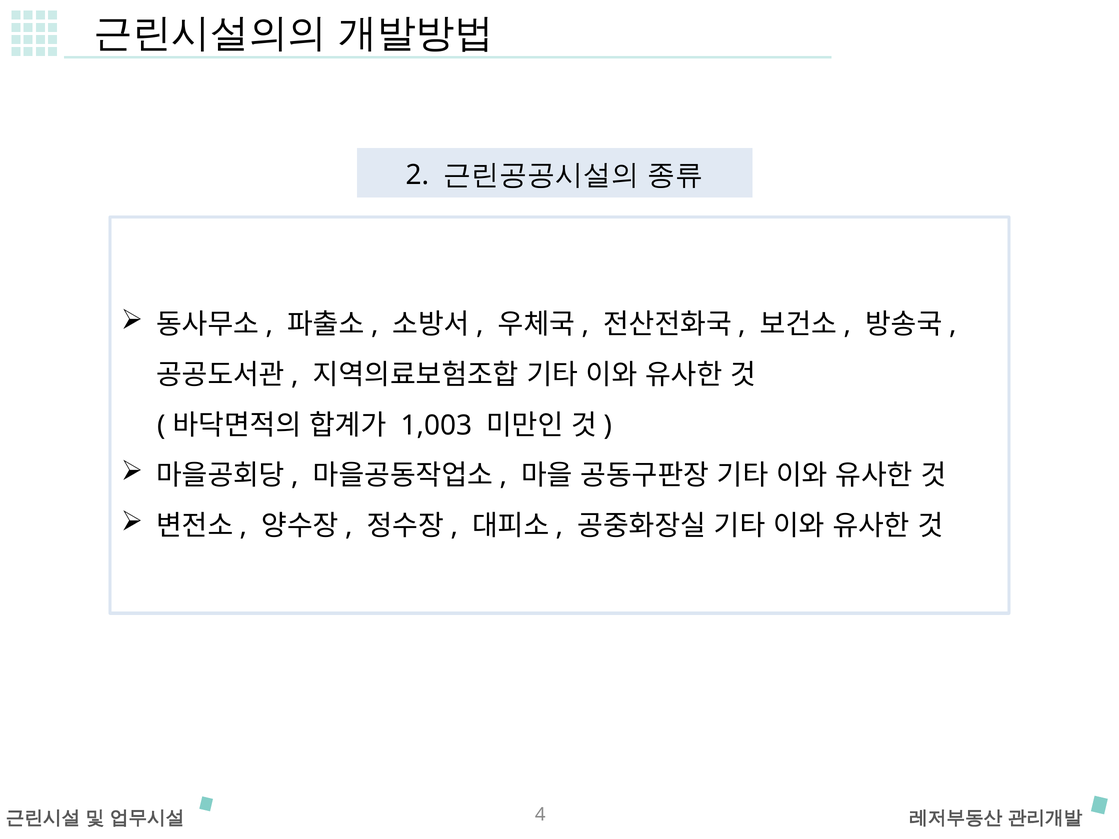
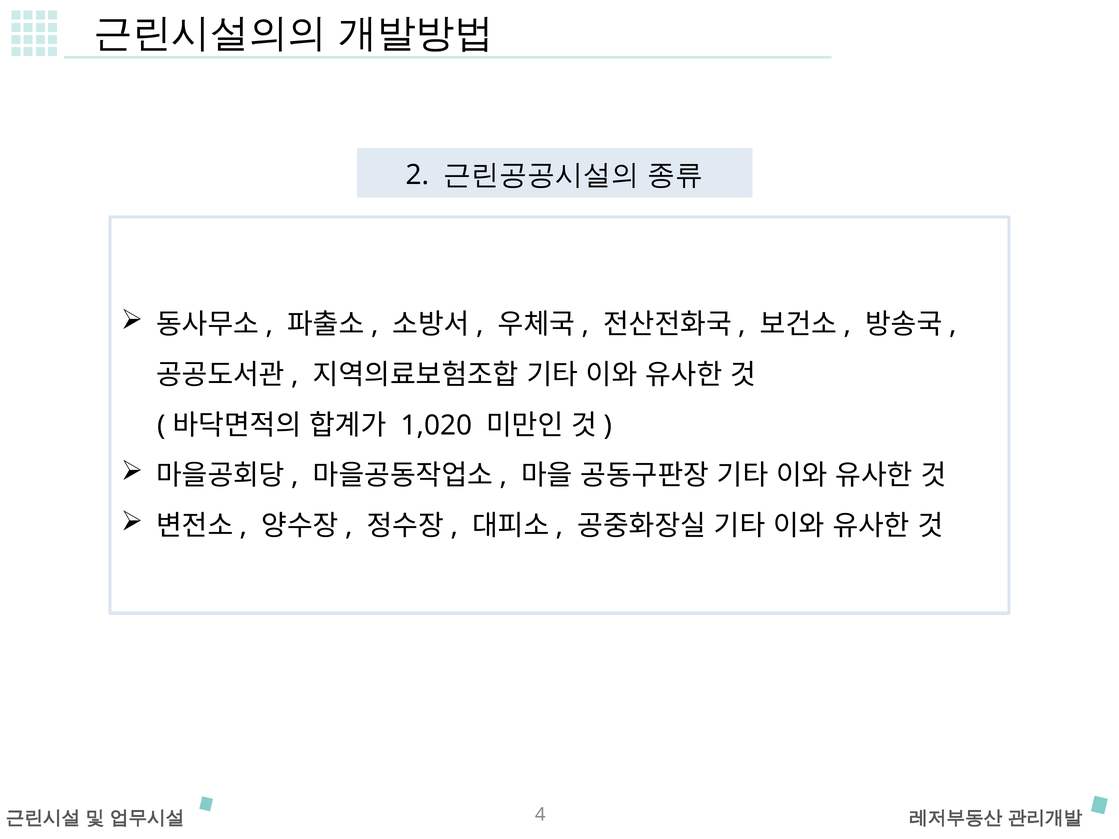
1,003: 1,003 -> 1,020
